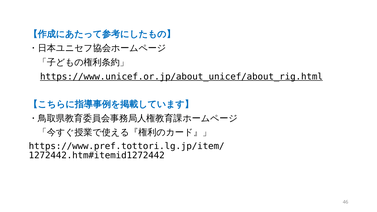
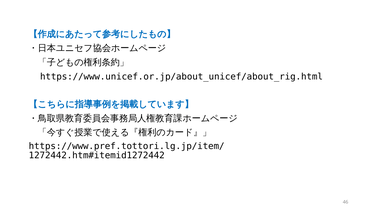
https://www.unicef.or.jp/about_unicef/about_rig.html underline: present -> none
